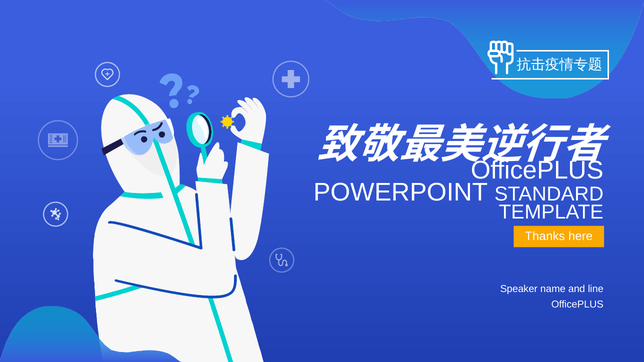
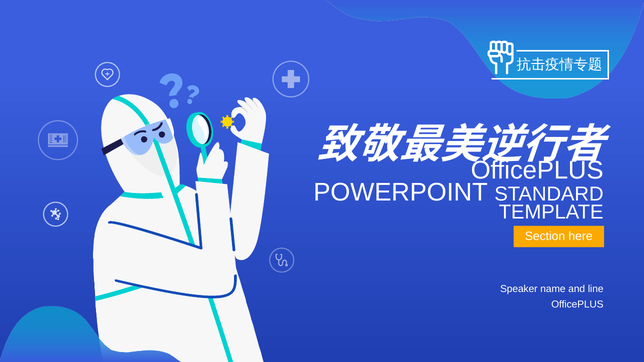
Thanks: Thanks -> Section
